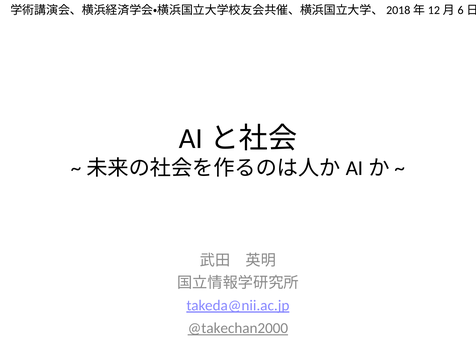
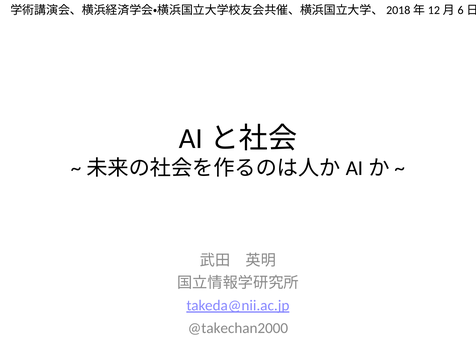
@takechan2000 underline: present -> none
